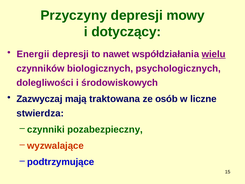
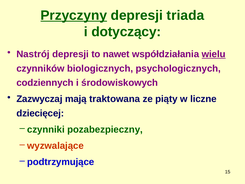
Przyczyny underline: none -> present
mowy: mowy -> triada
Energii: Energii -> Nastrój
dolegliwości: dolegliwości -> codziennych
osób: osób -> piąty
stwierdza: stwierdza -> dziecięcej
